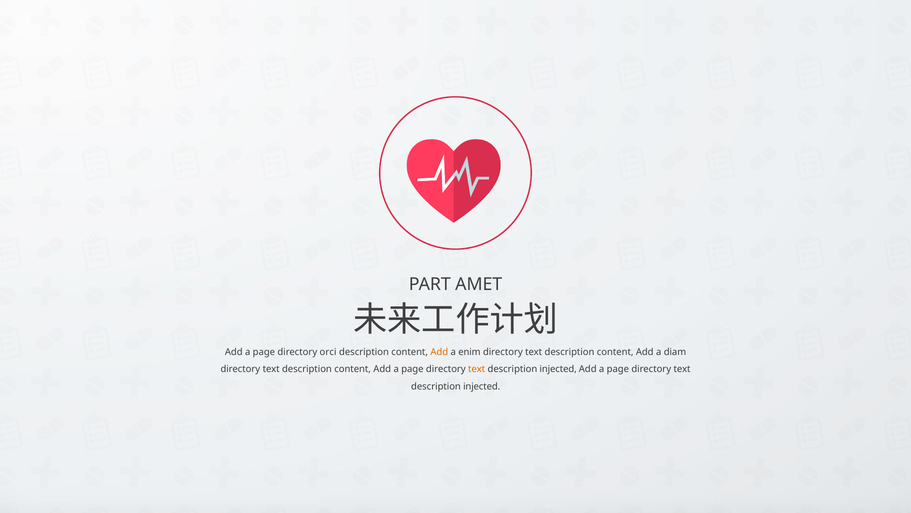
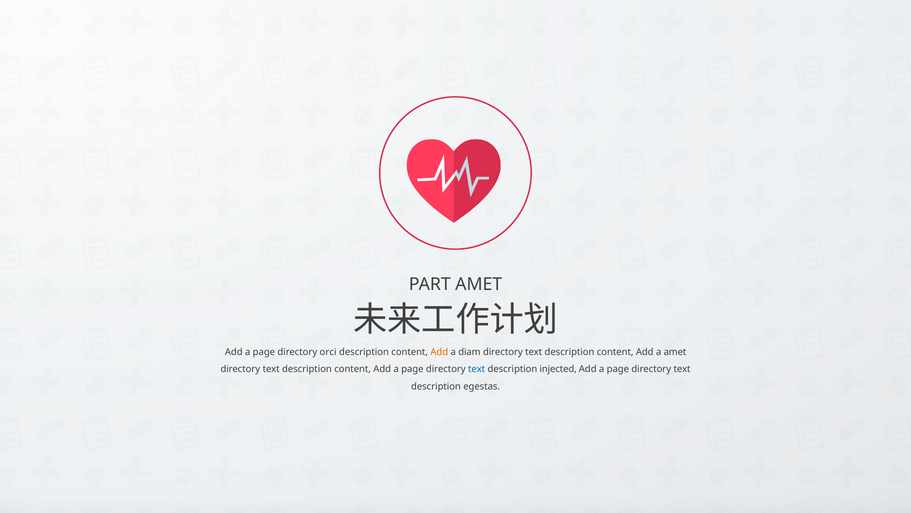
enim: enim -> diam
a diam: diam -> amet
text at (477, 369) colour: orange -> blue
injected at (482, 386): injected -> egestas
